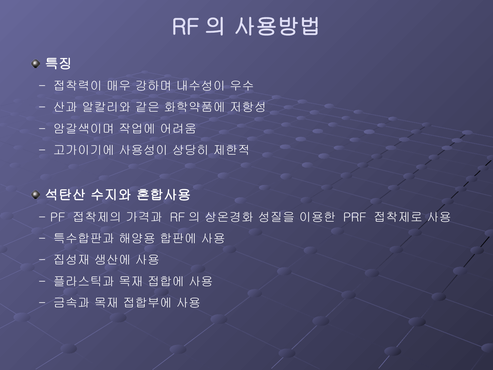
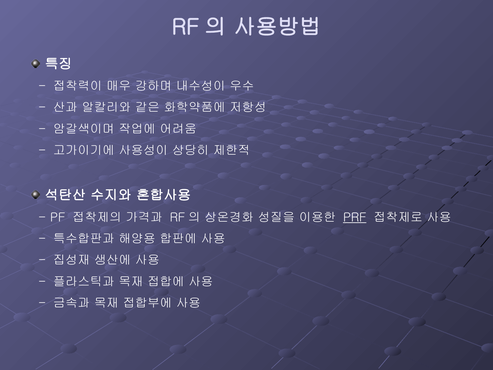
PRF underline: none -> present
